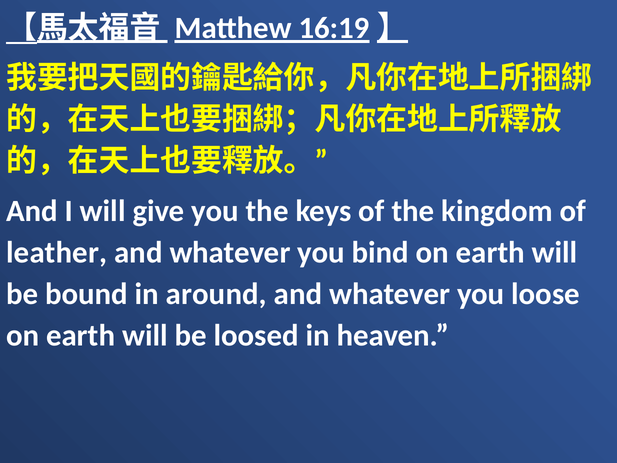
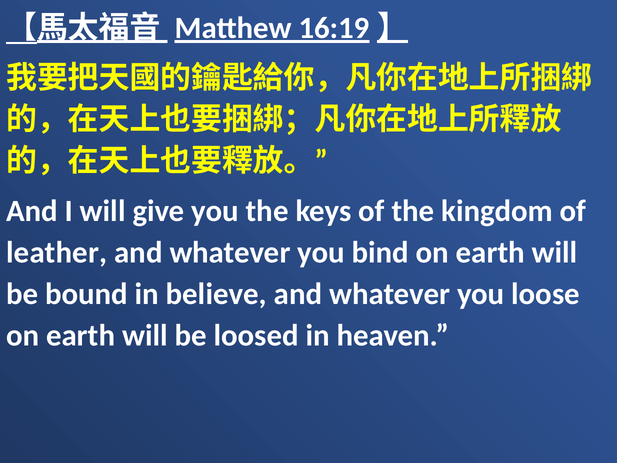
around: around -> believe
